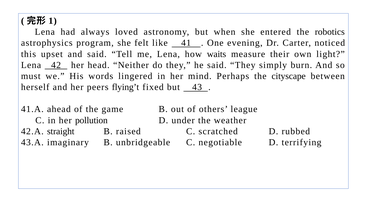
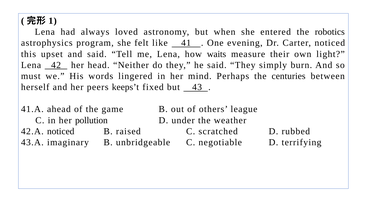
cityscape: cityscape -> centuries
flying’t: flying’t -> keeps’t
42.A straight: straight -> noticed
